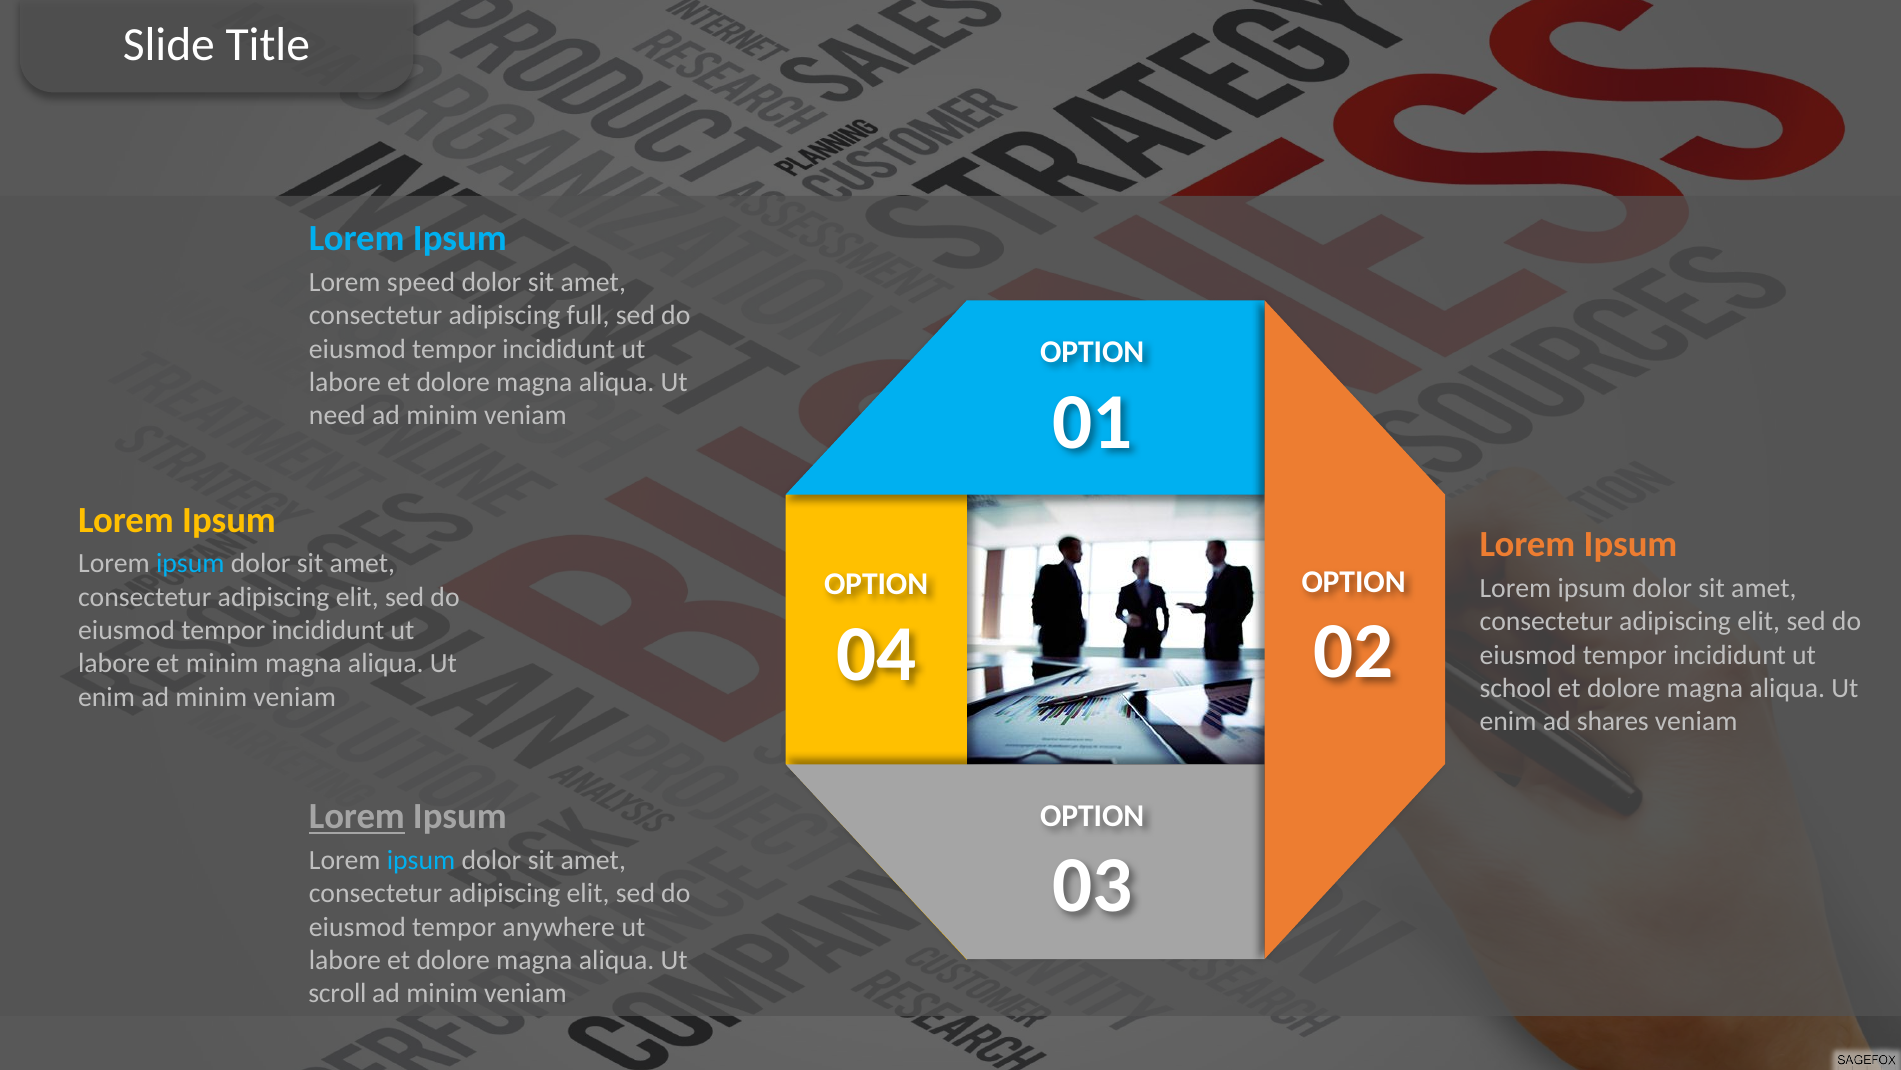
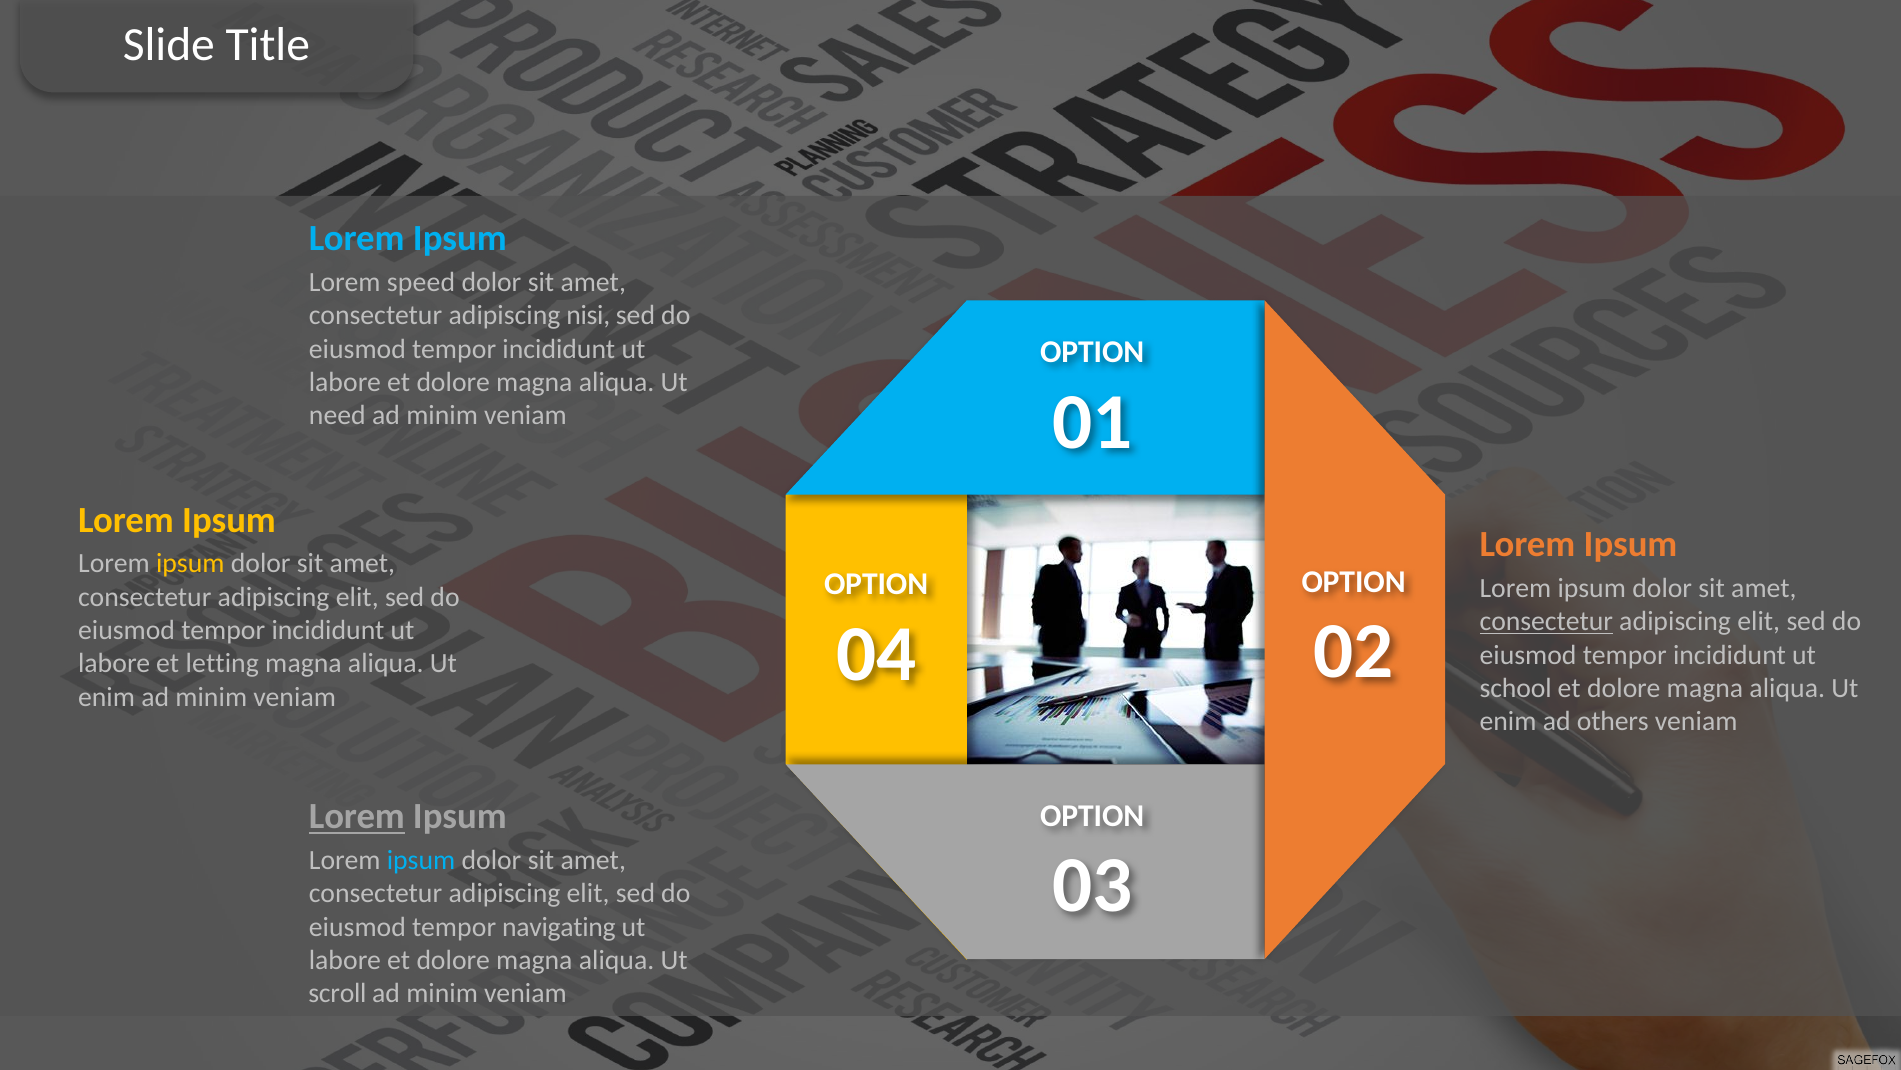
full: full -> nisi
ipsum at (190, 563) colour: light blue -> yellow
consectetur at (1546, 621) underline: none -> present
et minim: minim -> letting
shares: shares -> others
anywhere: anywhere -> navigating
